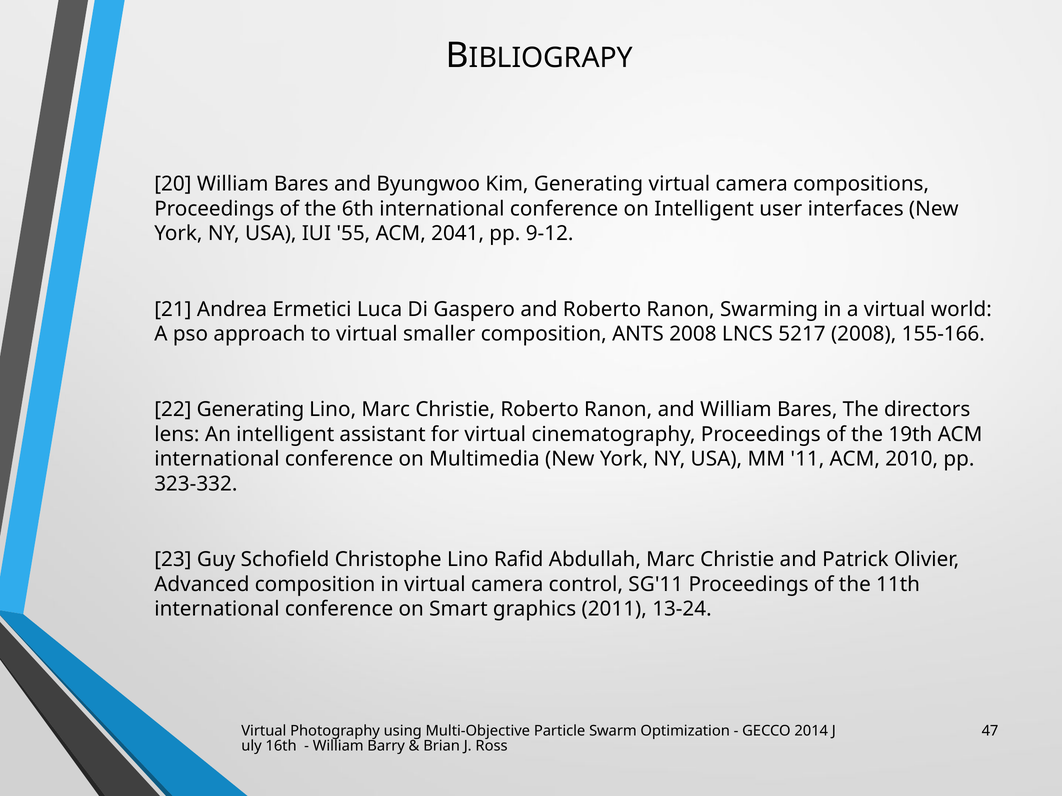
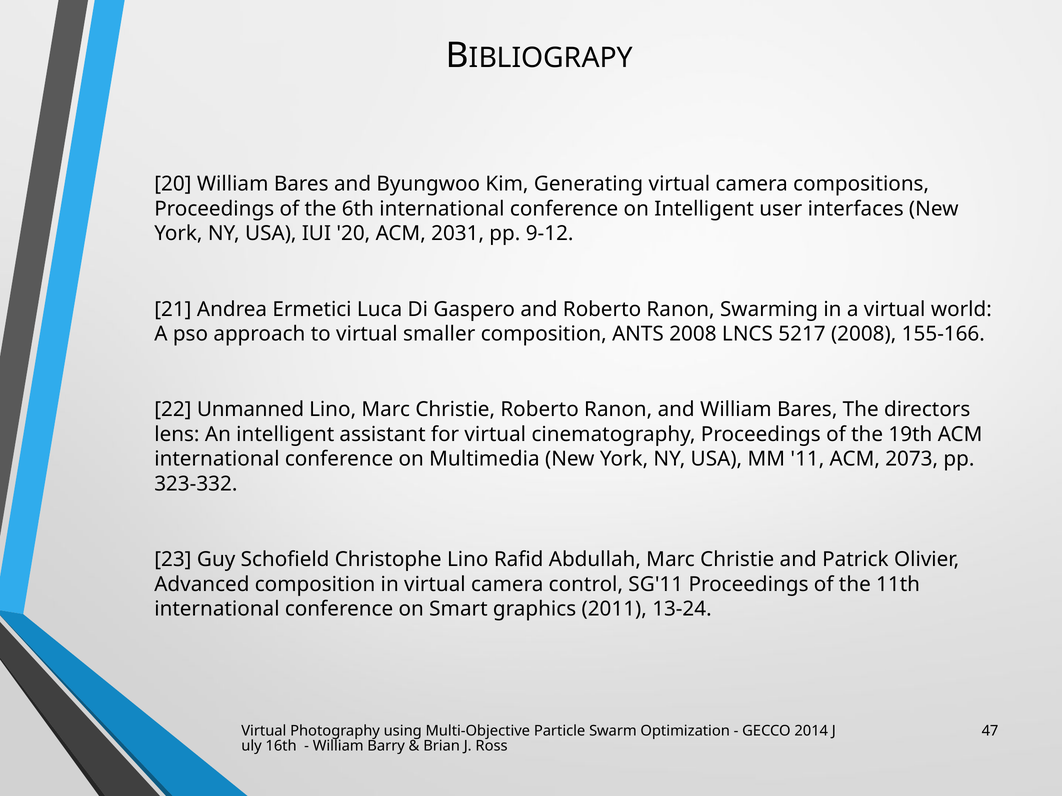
IUI 55: 55 -> 20
2041: 2041 -> 2031
22 Generating: Generating -> Unmanned
2010: 2010 -> 2073
